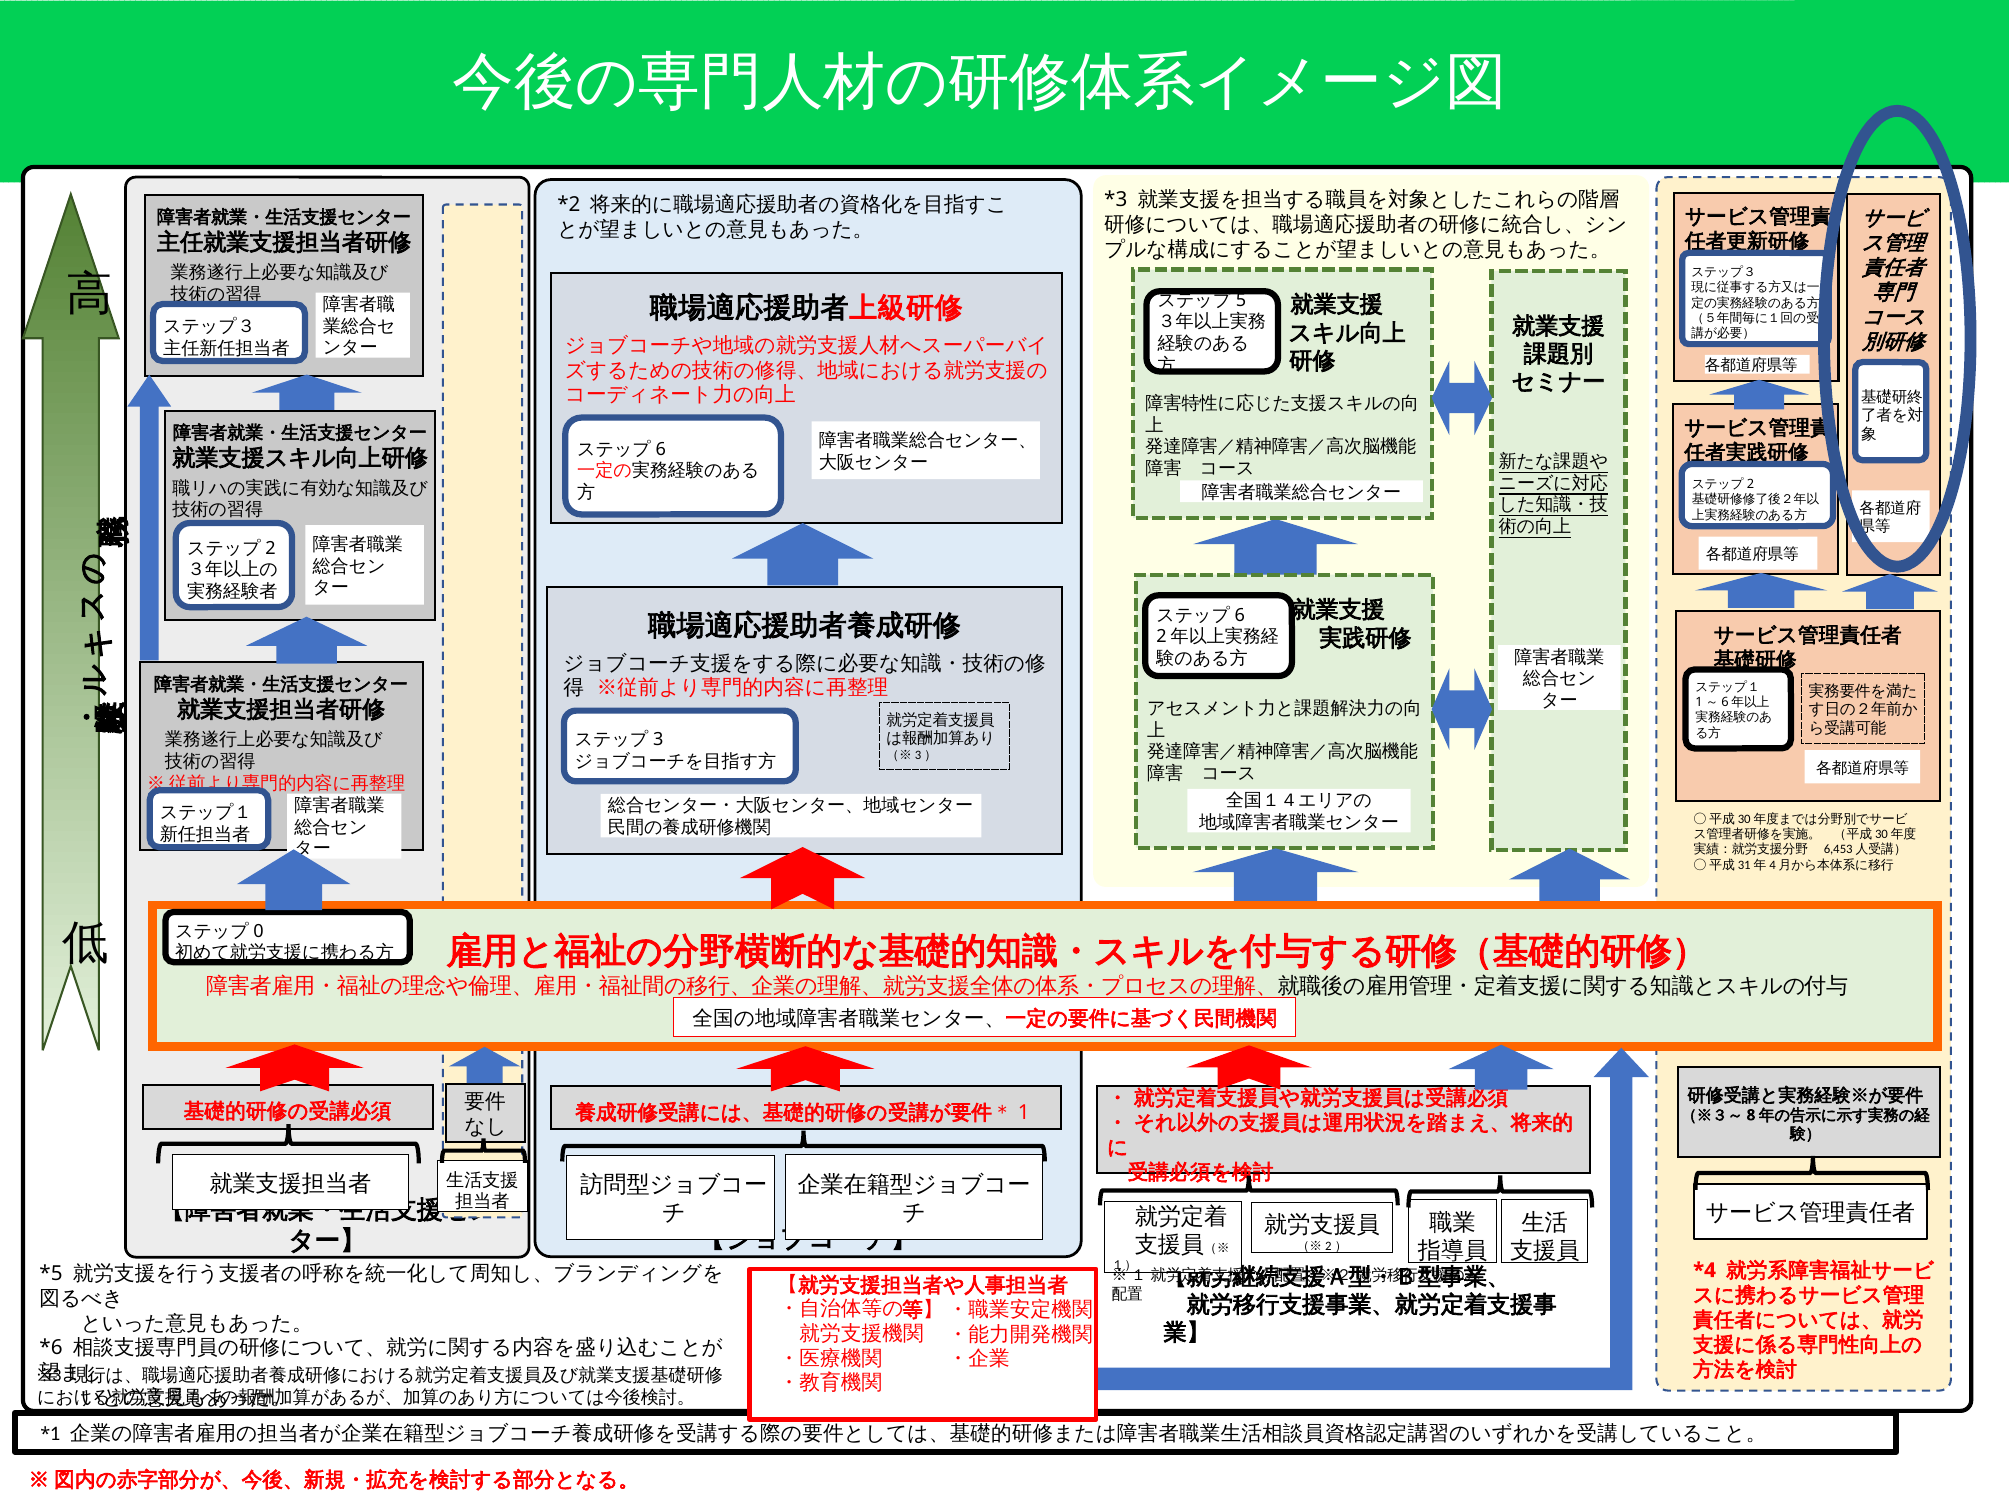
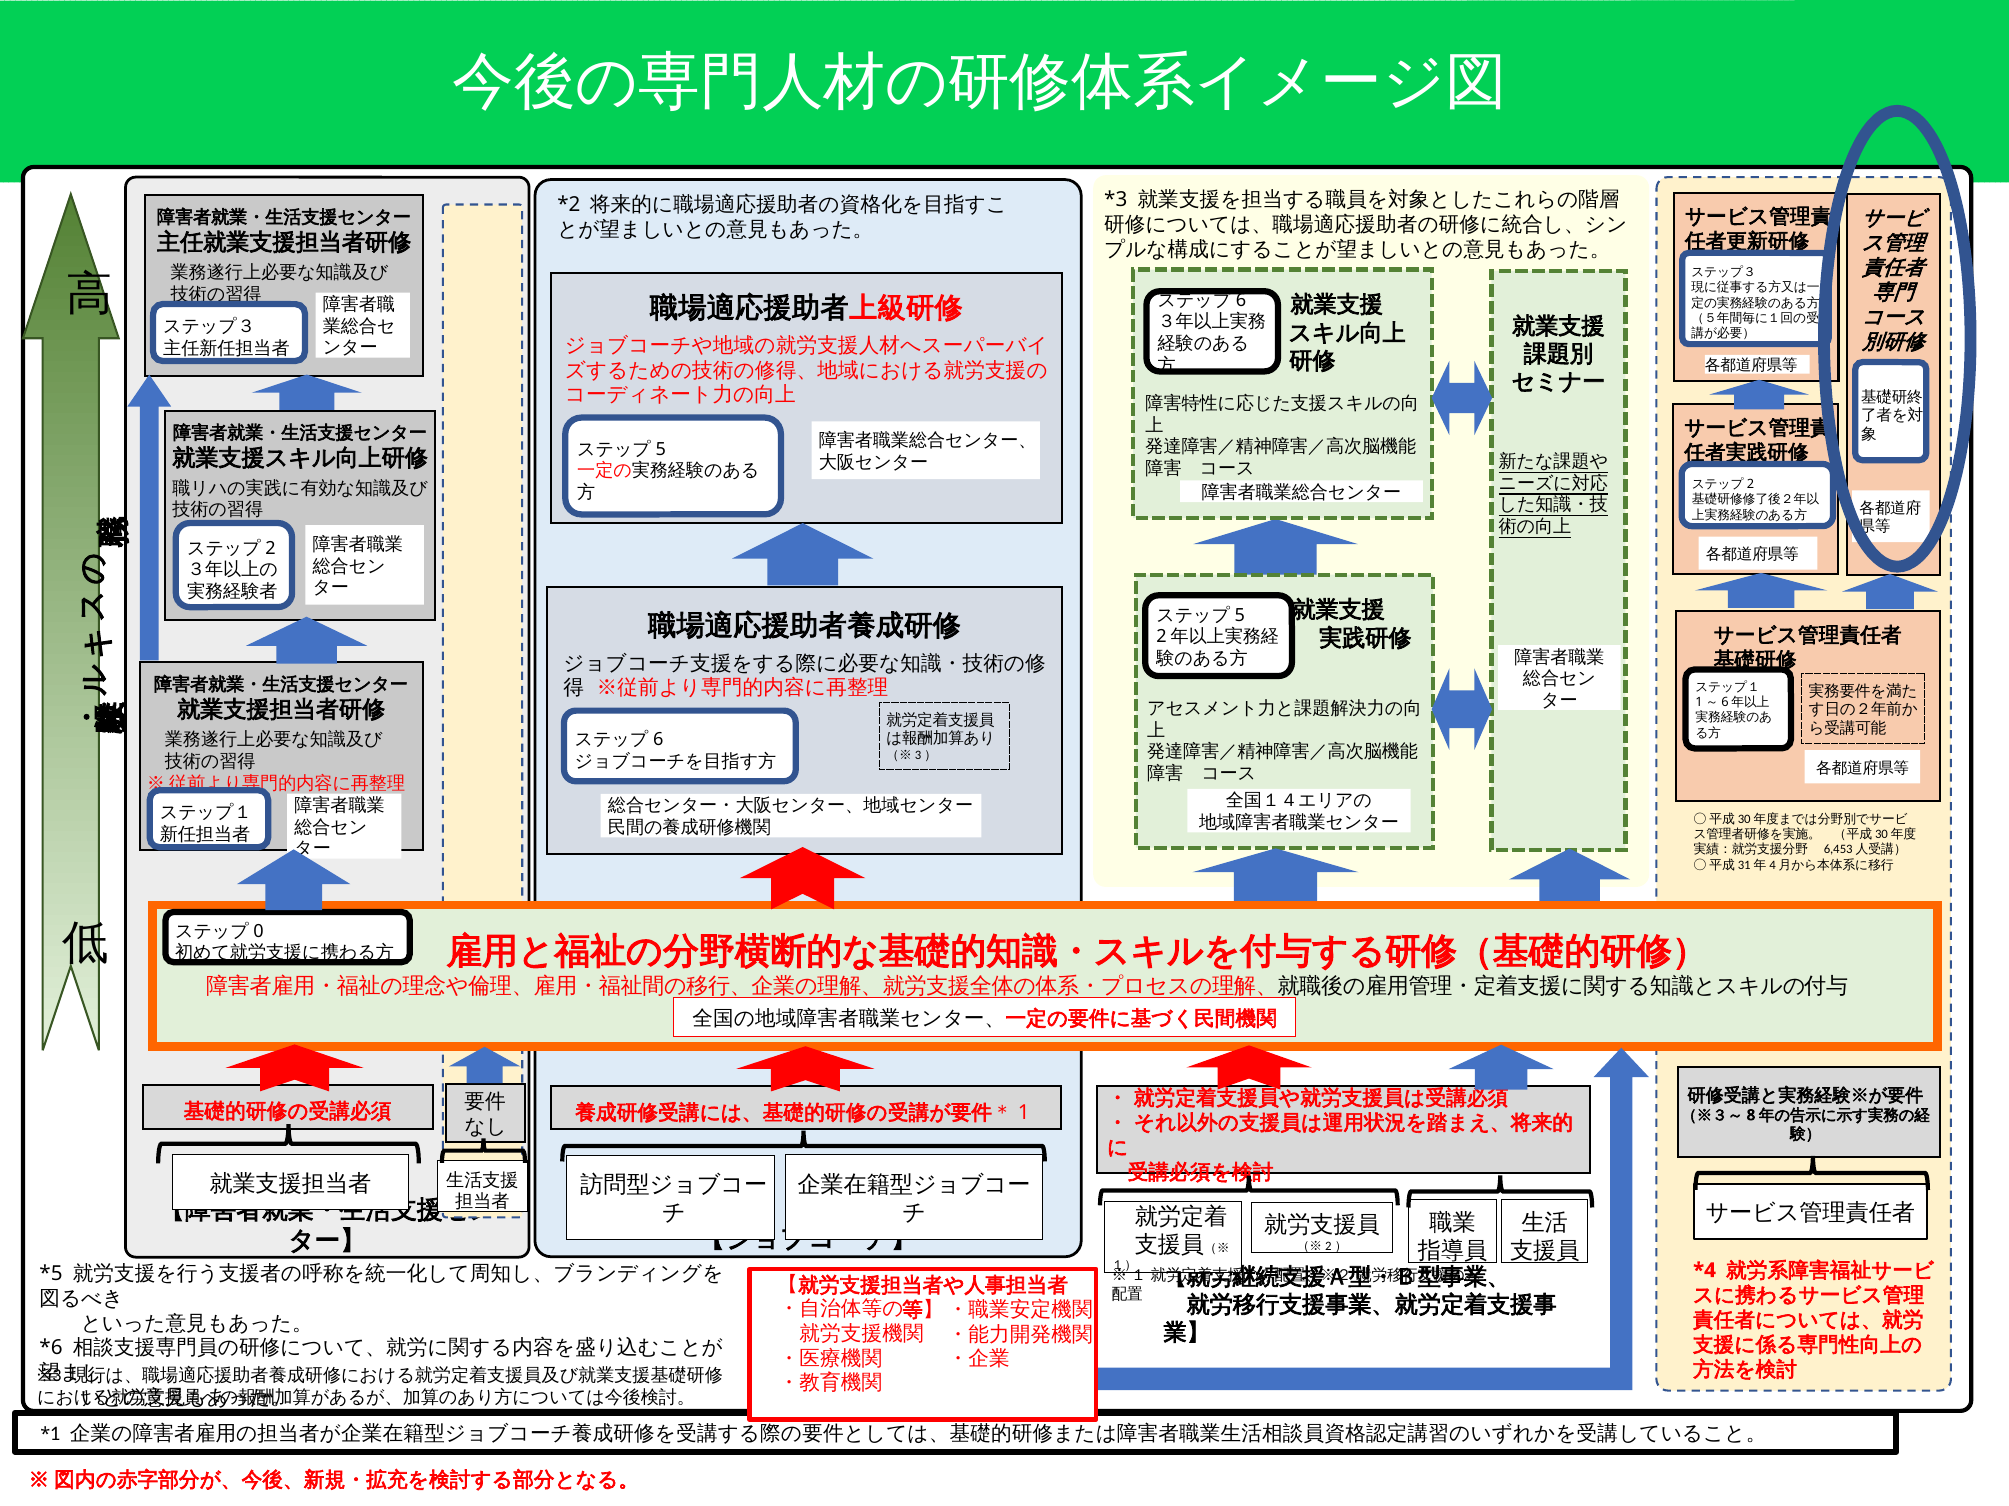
5 at (1241, 300): 5 -> 6
6 at (661, 449): 6 -> 5
6 at (1240, 615): 6 -> 5
3 at (658, 740): 3 -> 6
